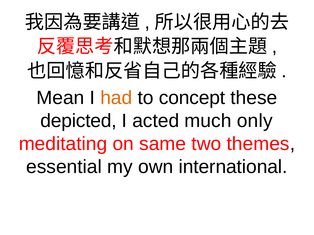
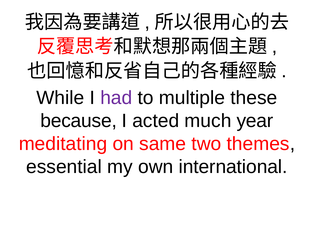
Mean: Mean -> While
had colour: orange -> purple
concept: concept -> multiple
depicted: depicted -> because
only: only -> year
